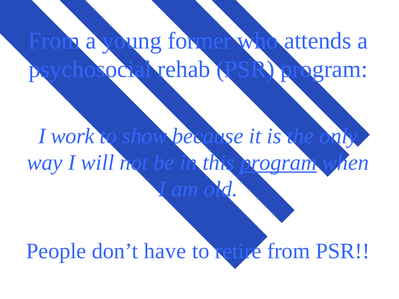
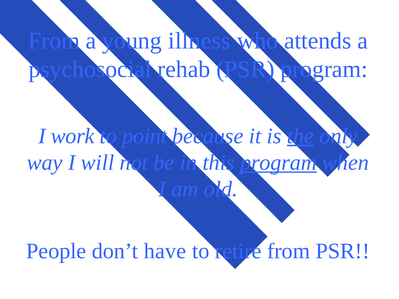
former: former -> illness
show: show -> point
the underline: none -> present
